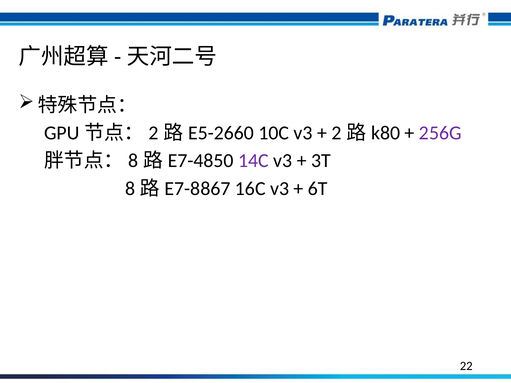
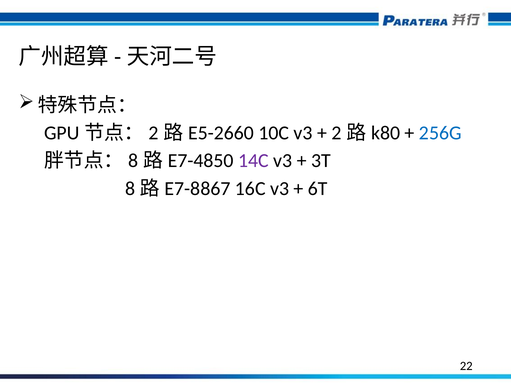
256G colour: purple -> blue
